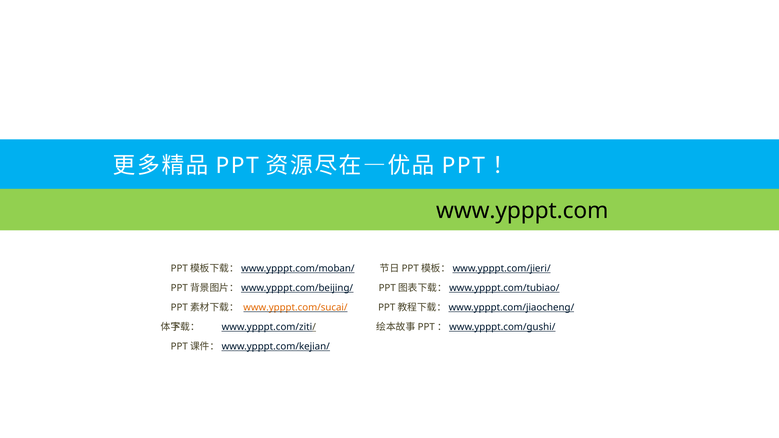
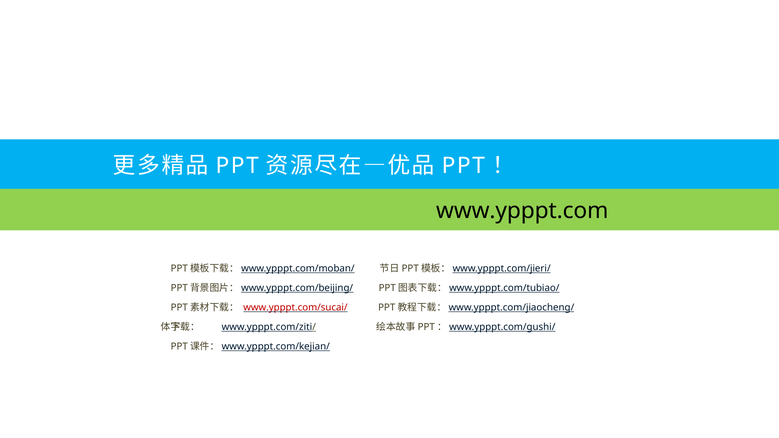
www.ypppt.com/sucai/ colour: orange -> red
